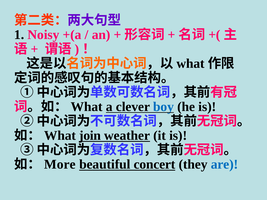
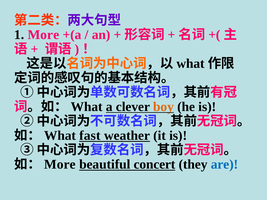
1 Noisy: Noisy -> More
boy colour: blue -> orange
join: join -> fast
